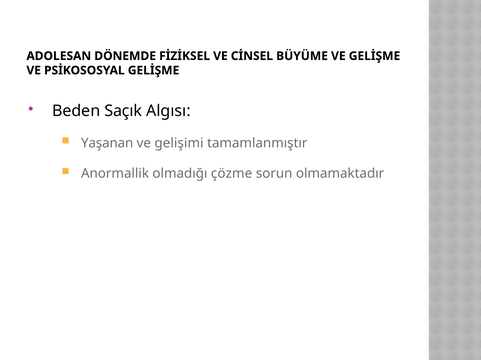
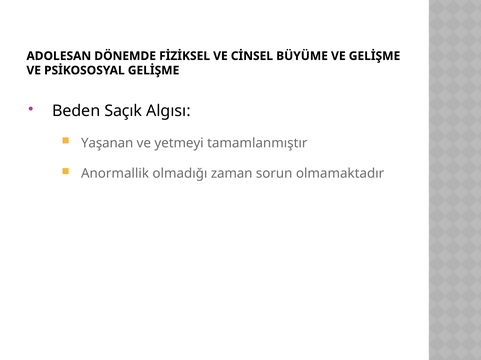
gelişimi: gelişimi -> yetmeyi
çözme: çözme -> zaman
